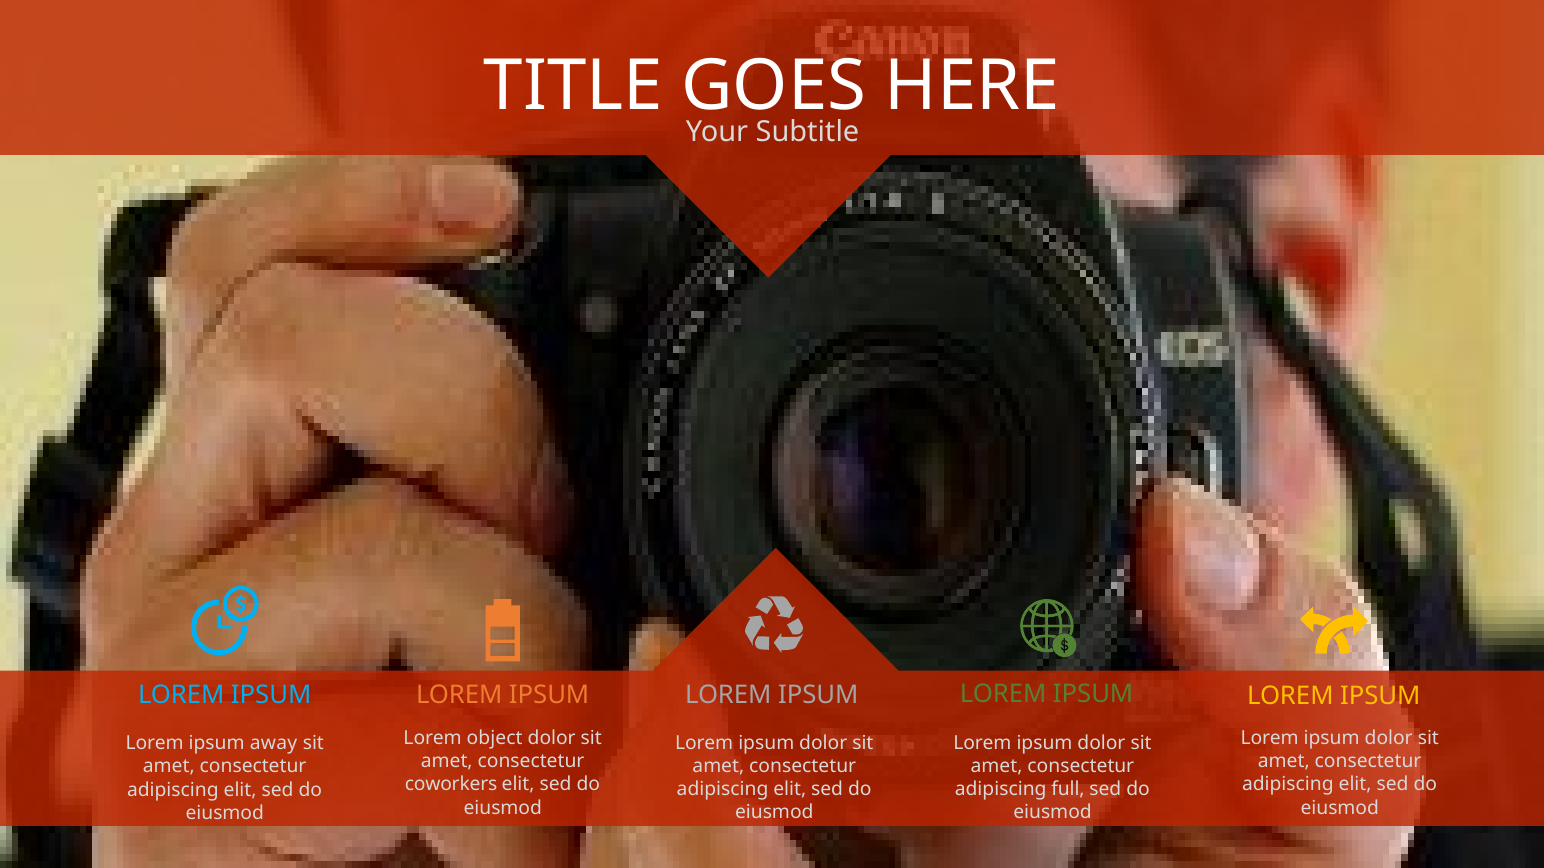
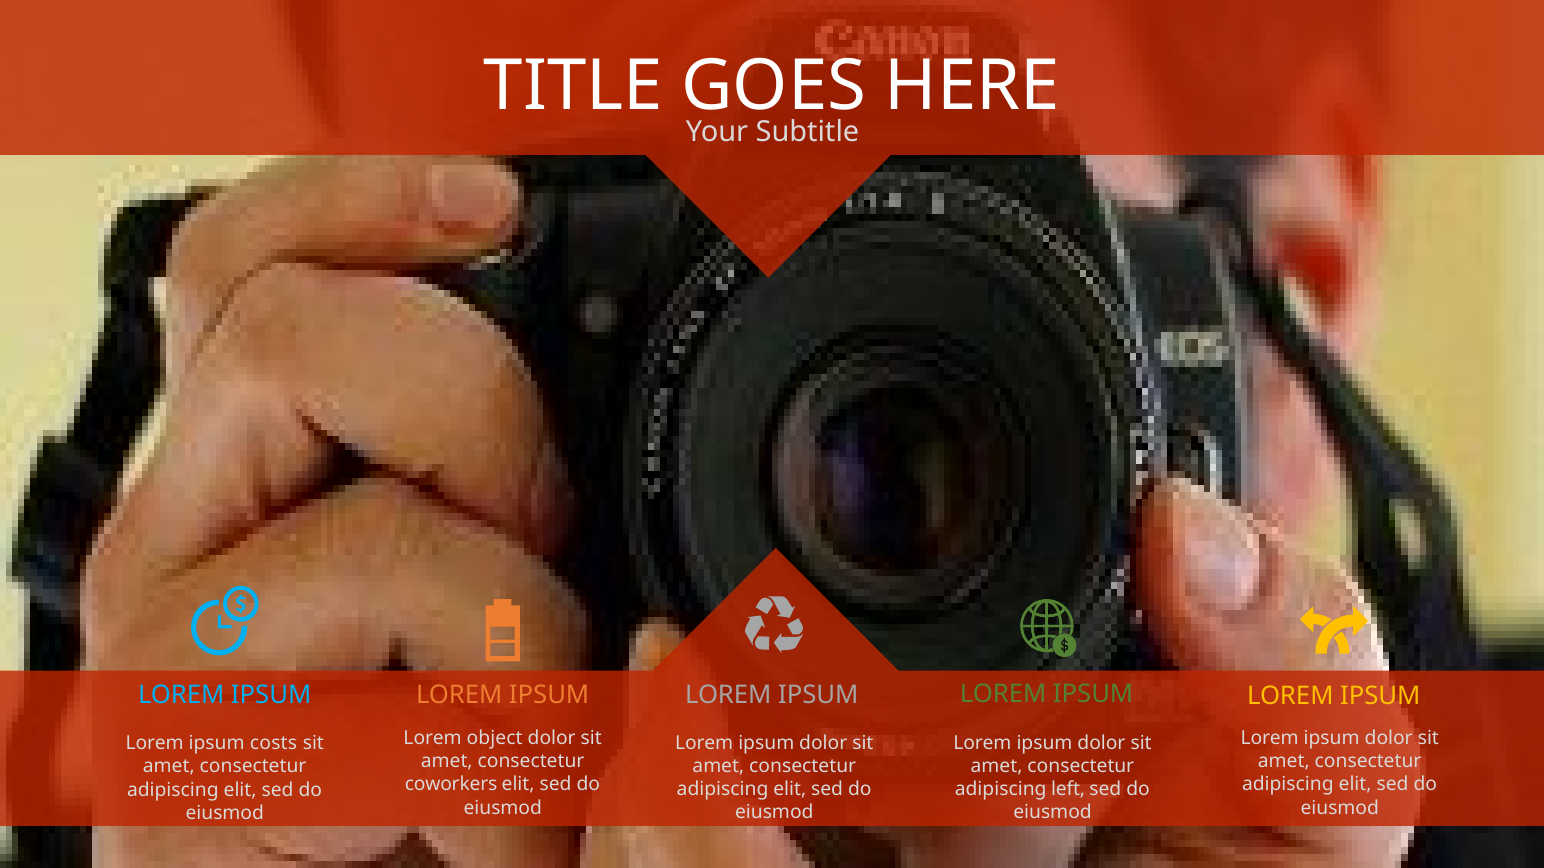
away: away -> costs
full: full -> left
